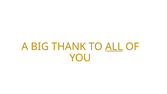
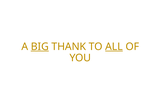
BIG underline: none -> present
